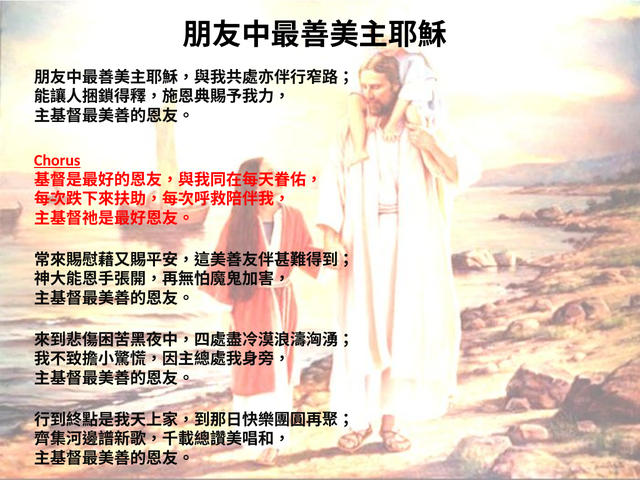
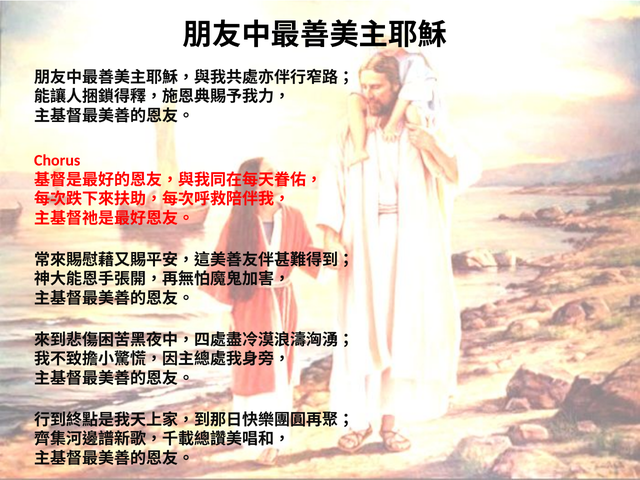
Chorus underline: present -> none
